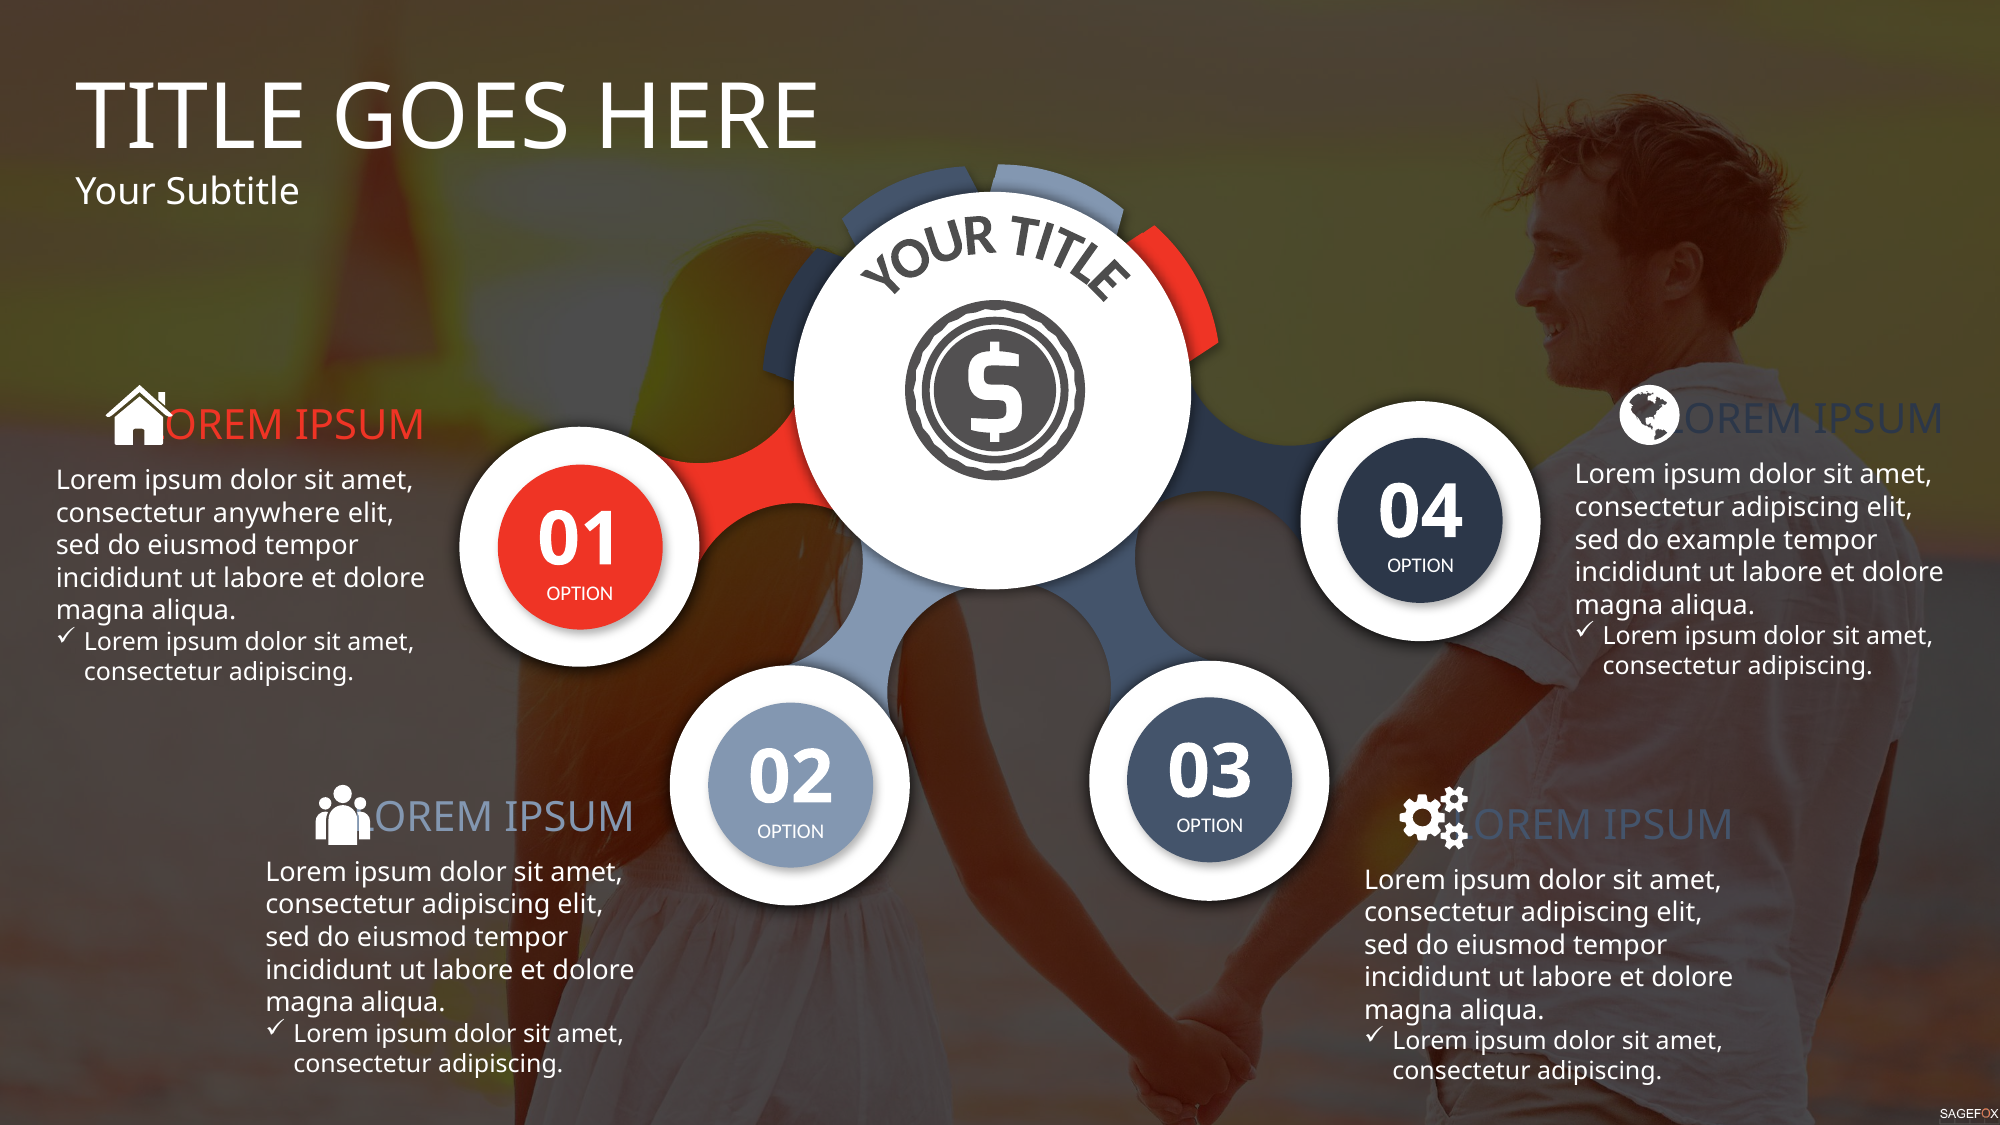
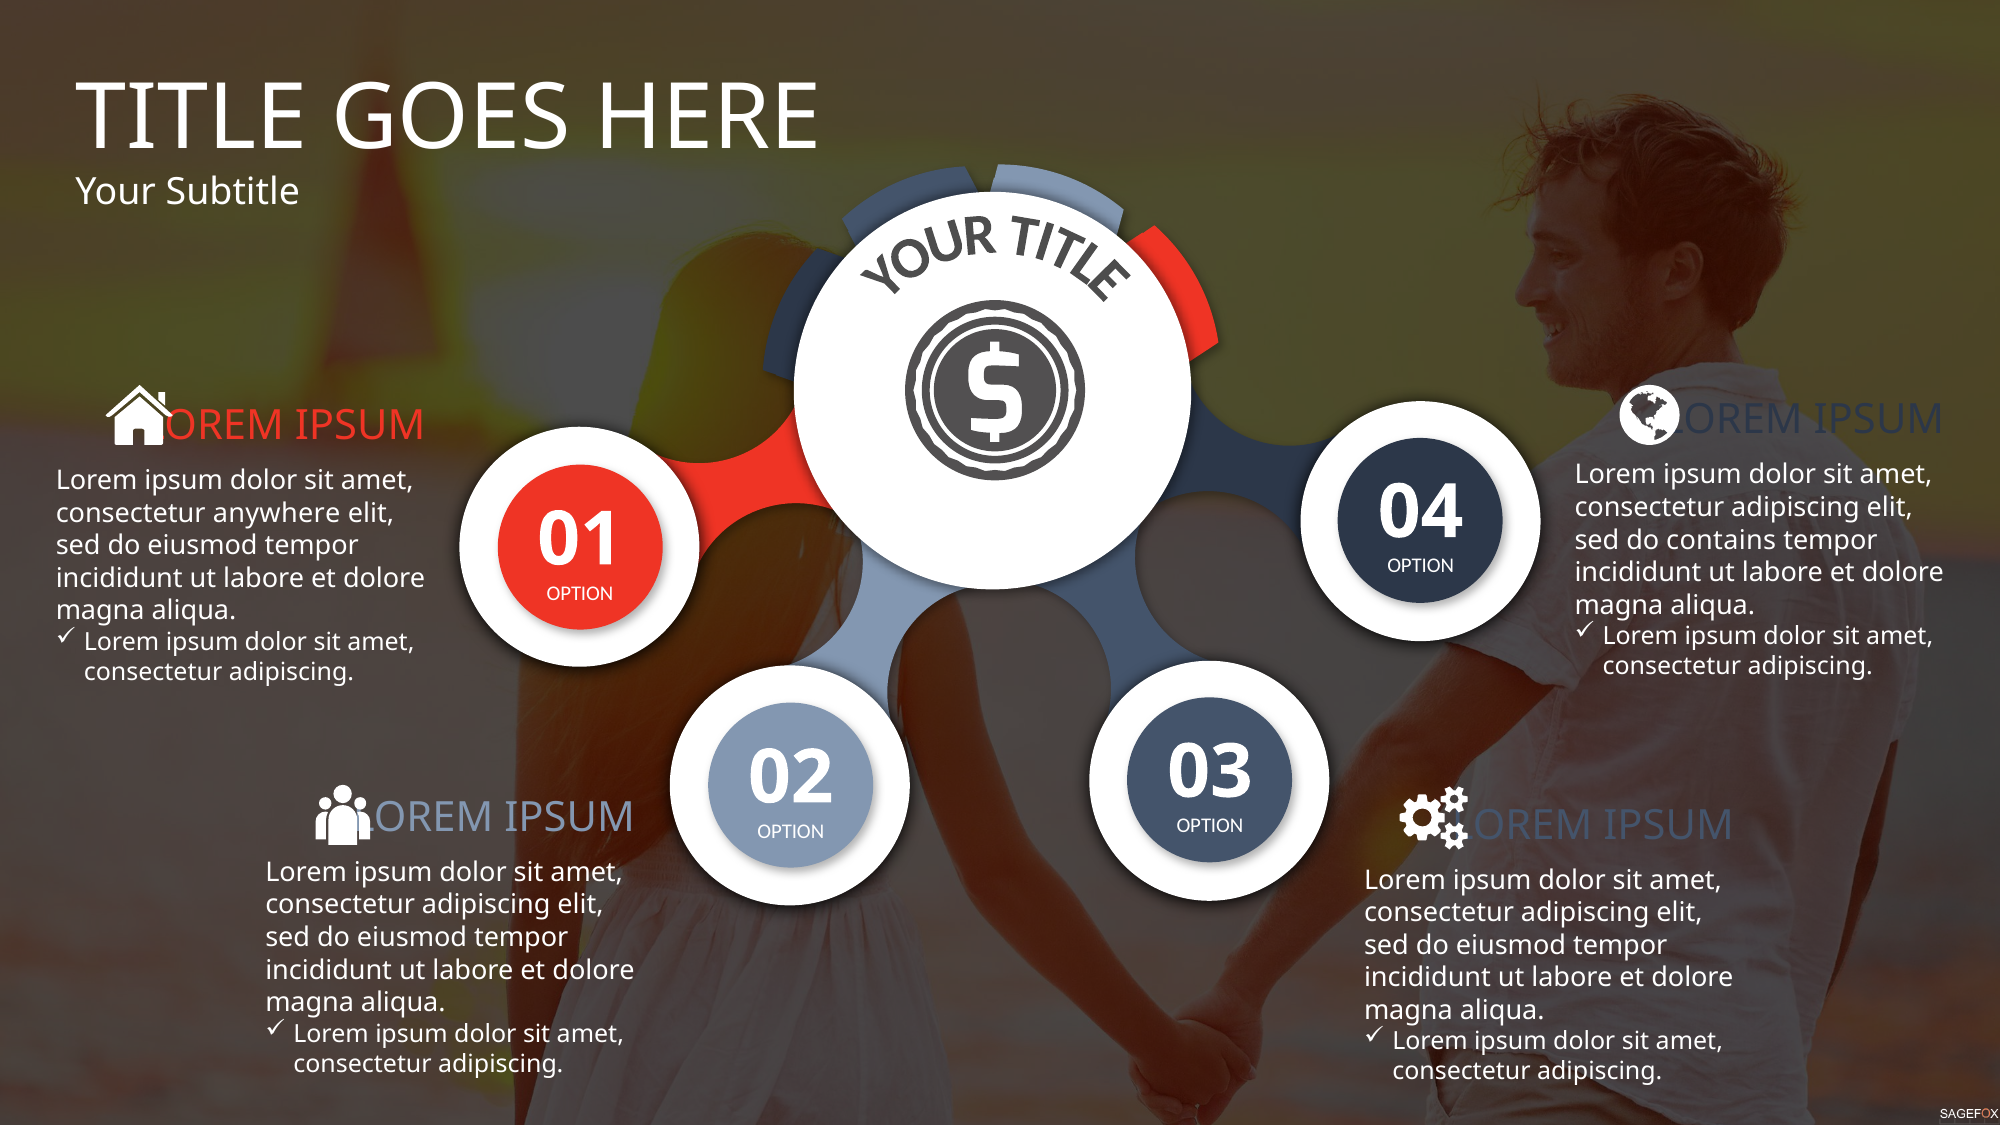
example: example -> contains
